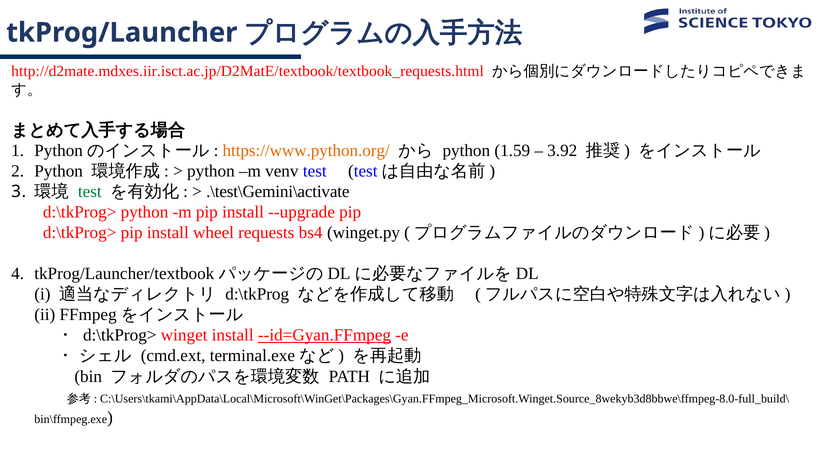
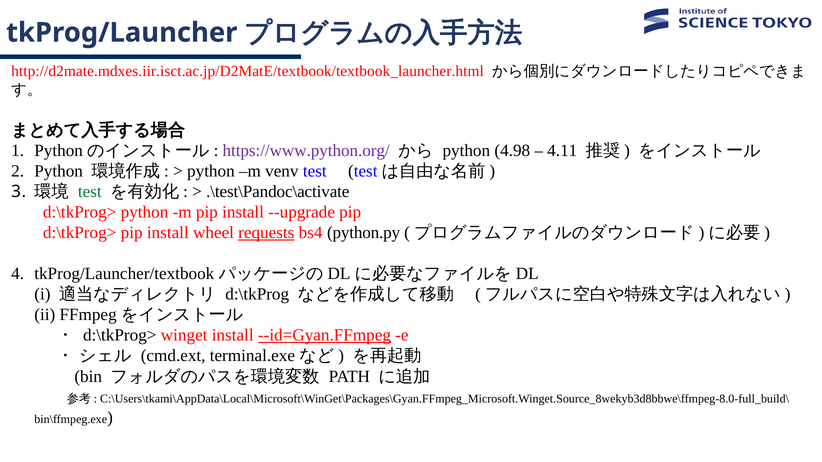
http://d2mate.mdxes.iir.isct.ac.jp/D2MatE/textbook/textbook_requests.html: http://d2mate.mdxes.iir.isct.ac.jp/D2MatE/textbook/textbook_requests.html -> http://d2mate.mdxes.iir.isct.ac.jp/D2MatE/textbook/textbook_launcher.html
https://www.python.org/ colour: orange -> purple
1.59: 1.59 -> 4.98
3.92: 3.92 -> 4.11
.\test\Gemini\activate: .\test\Gemini\activate -> .\test\Pandoc\activate
requests underline: none -> present
winget.py: winget.py -> python.py
